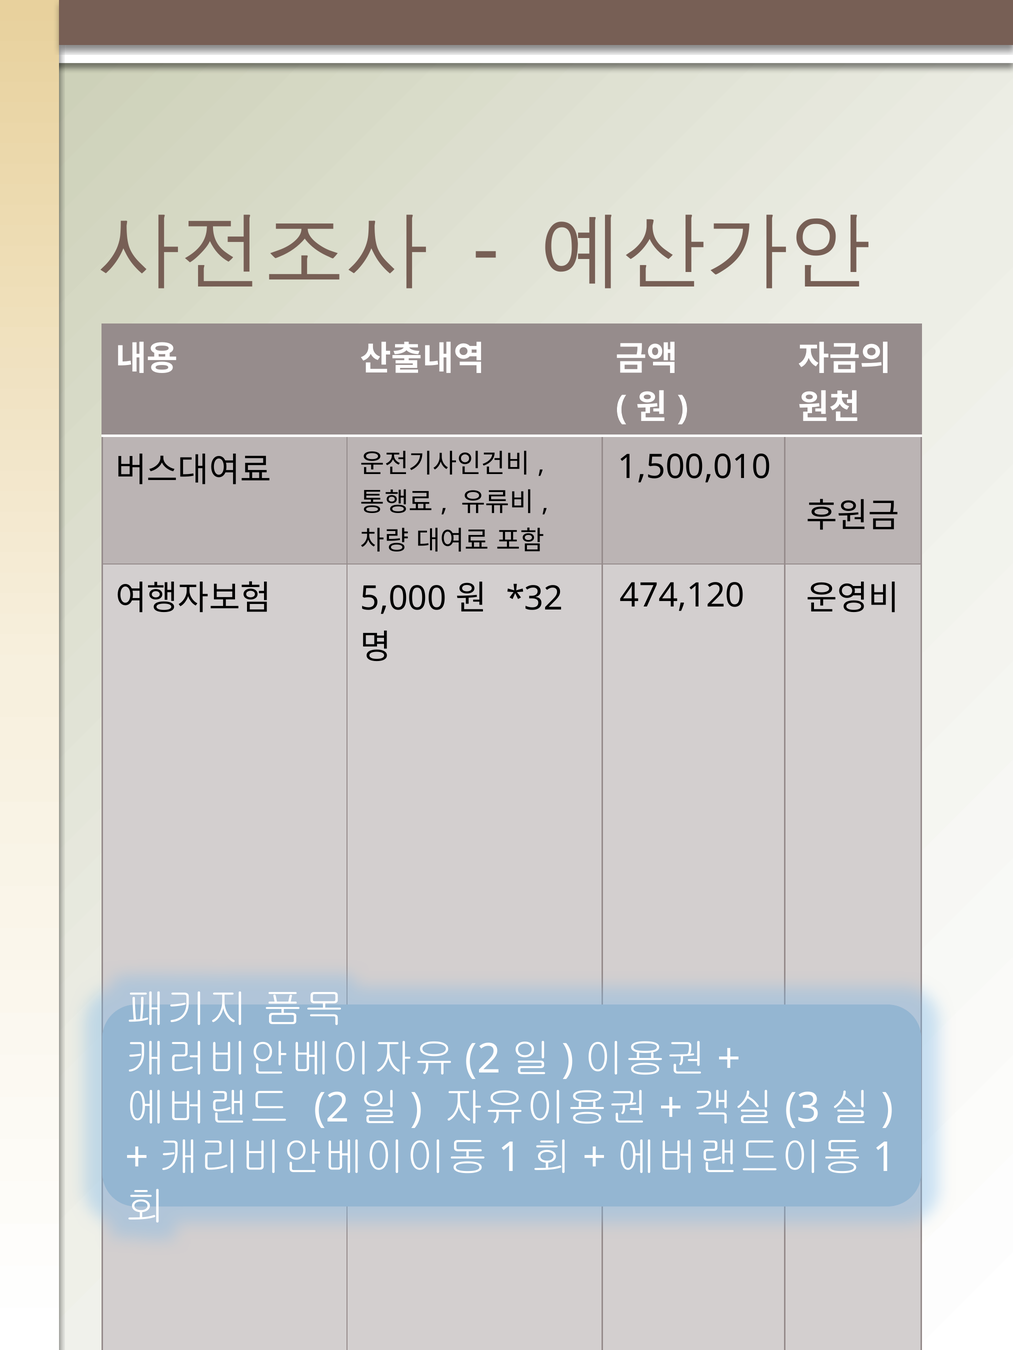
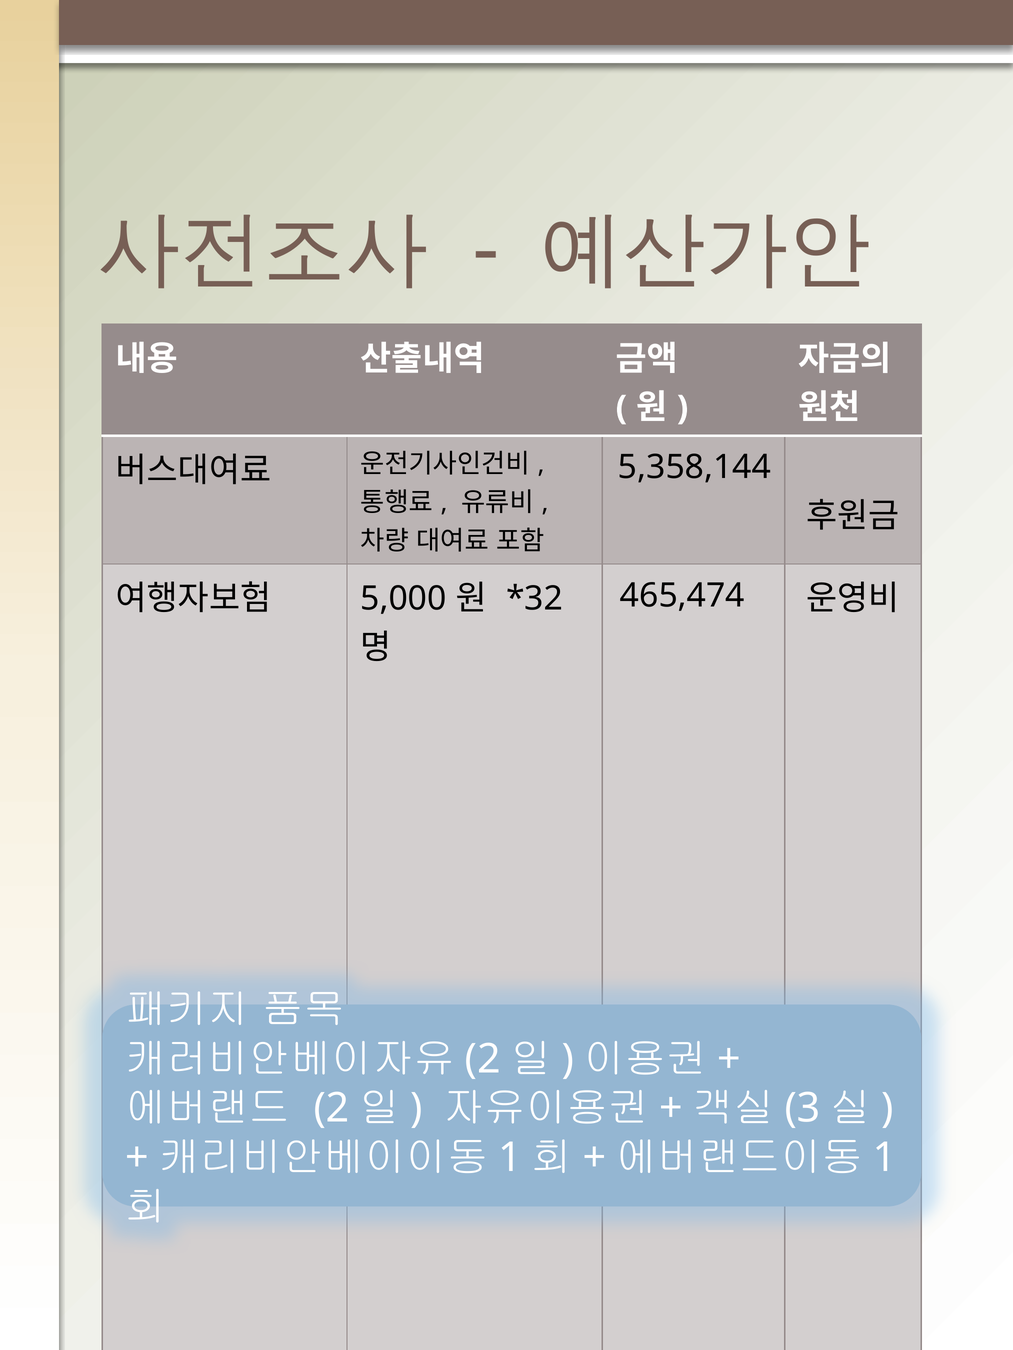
1,500,010: 1,500,010 -> 5,358,144
474,120: 474,120 -> 465,474
